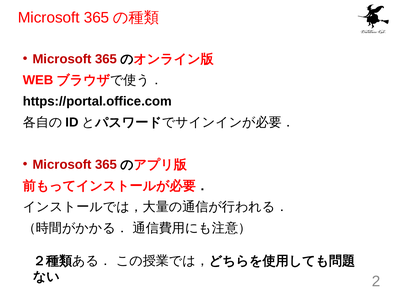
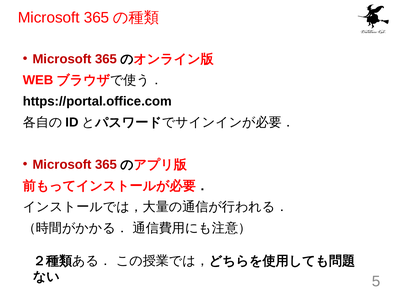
2: 2 -> 5
